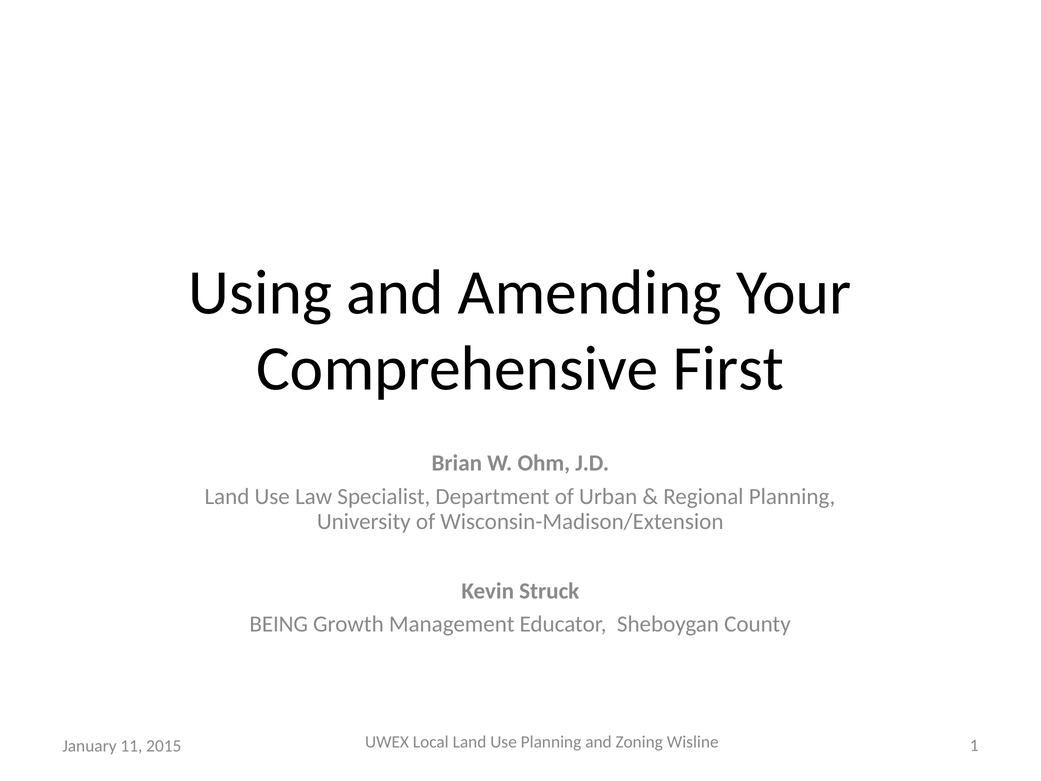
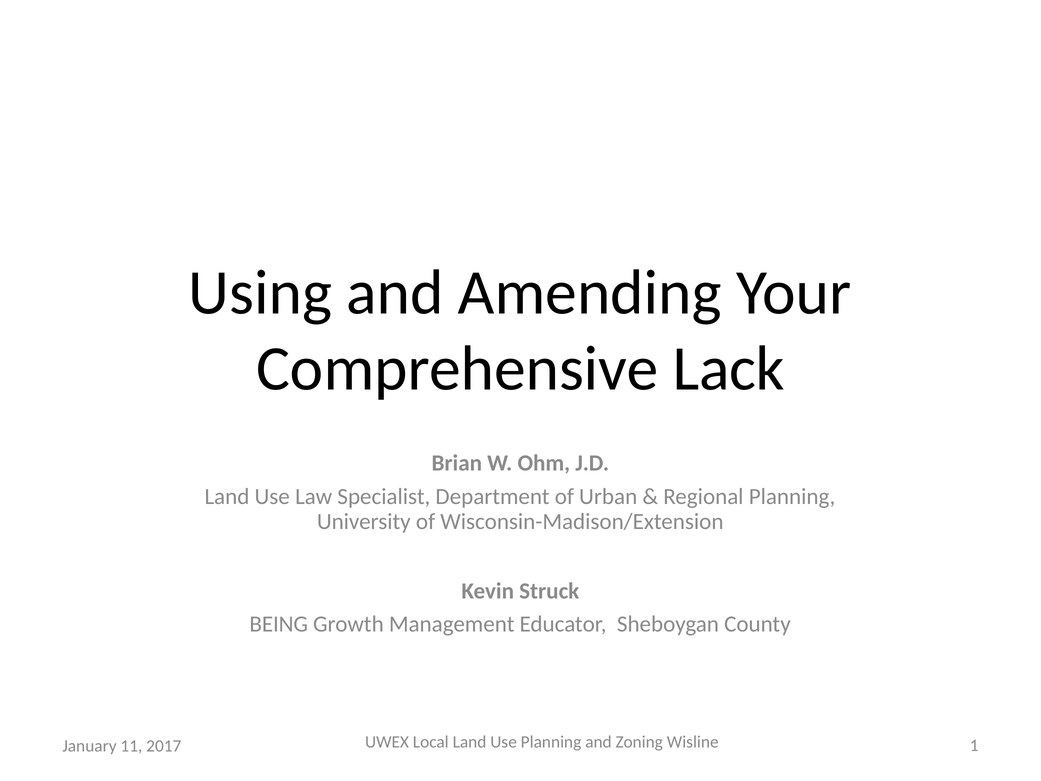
First: First -> Lack
2015: 2015 -> 2017
